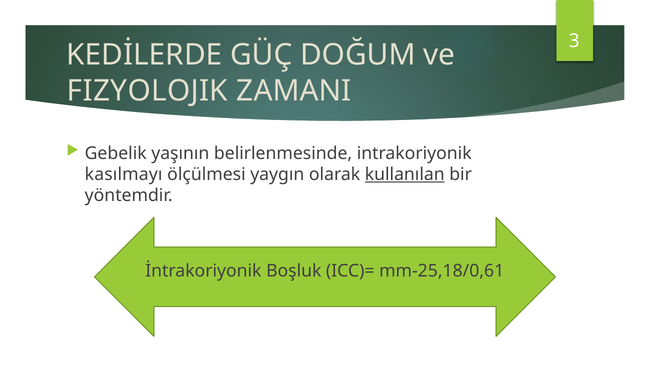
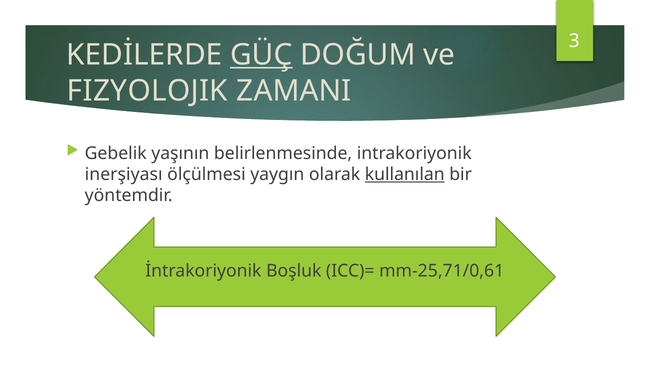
GÜÇ underline: none -> present
kasılmayı: kasılmayı -> inerşiyası
mm-25,18/0,61: mm-25,18/0,61 -> mm-25,71/0,61
